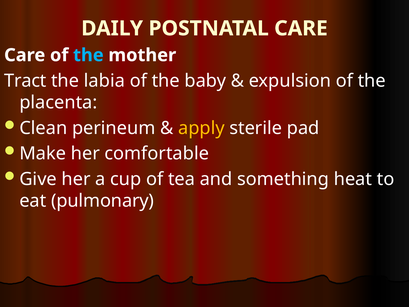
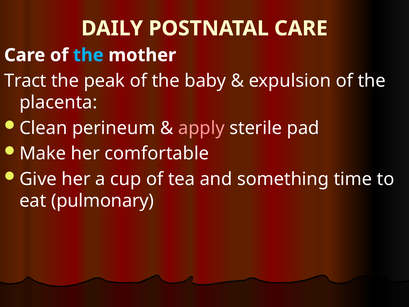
labia: labia -> peak
apply colour: yellow -> pink
heat: heat -> time
